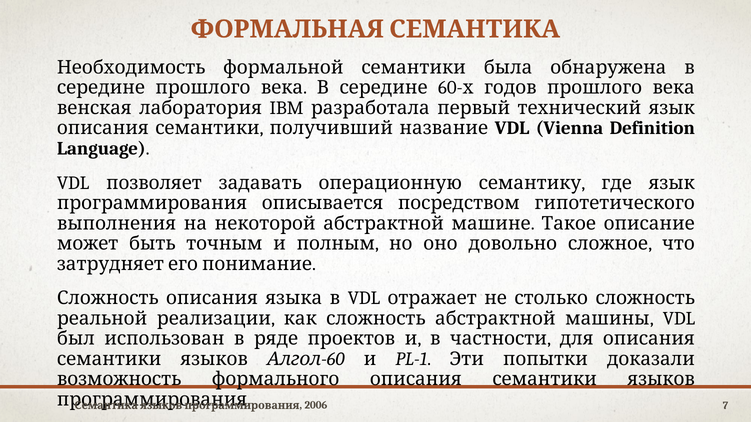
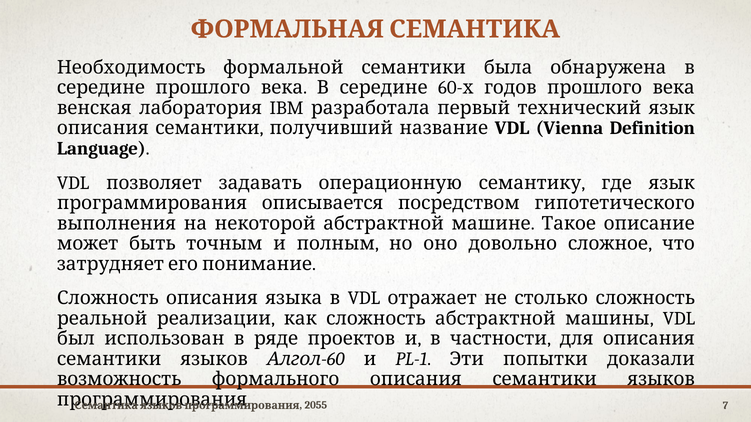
2006: 2006 -> 2055
